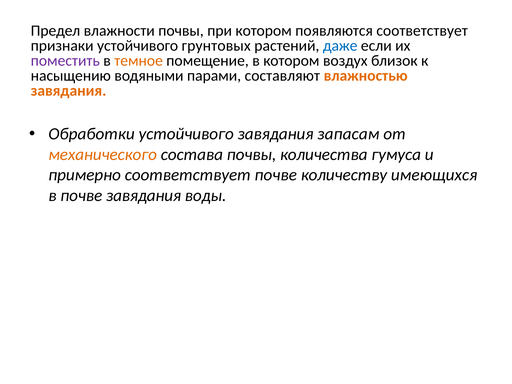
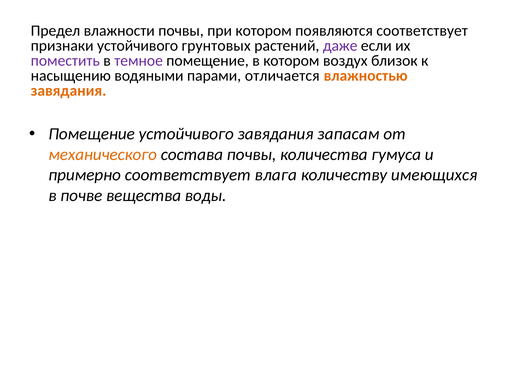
даже colour: blue -> purple
темное colour: orange -> purple
составляют: составляют -> отличается
Обработки at (92, 134): Обработки -> Помещение
соответствует почве: почве -> влага
почве завядания: завядания -> вещества
